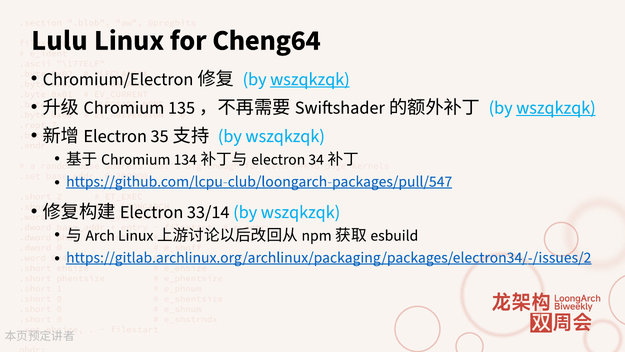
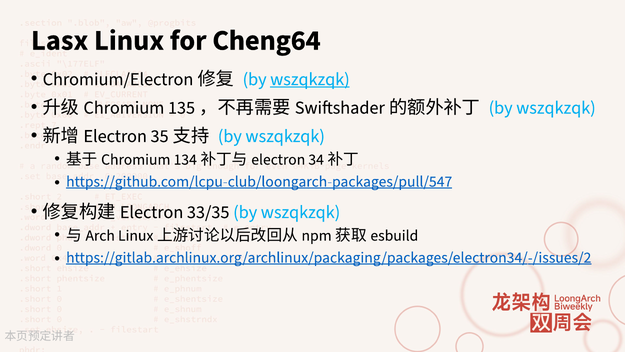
Lulu: Lulu -> Lasx
wszqkzqk at (556, 107) underline: present -> none
33/14: 33/14 -> 33/35
